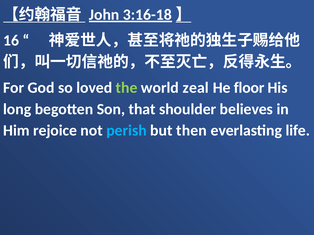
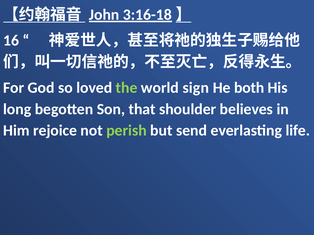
zeal: zeal -> sign
floor: floor -> both
perish colour: light blue -> light green
then: then -> send
